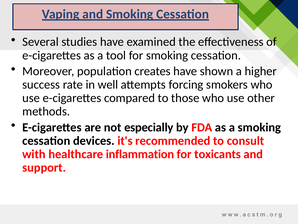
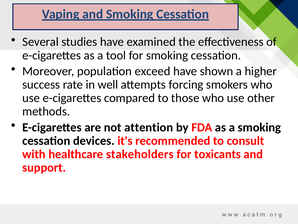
creates: creates -> exceed
especially: especially -> attention
inflammation: inflammation -> stakeholders
